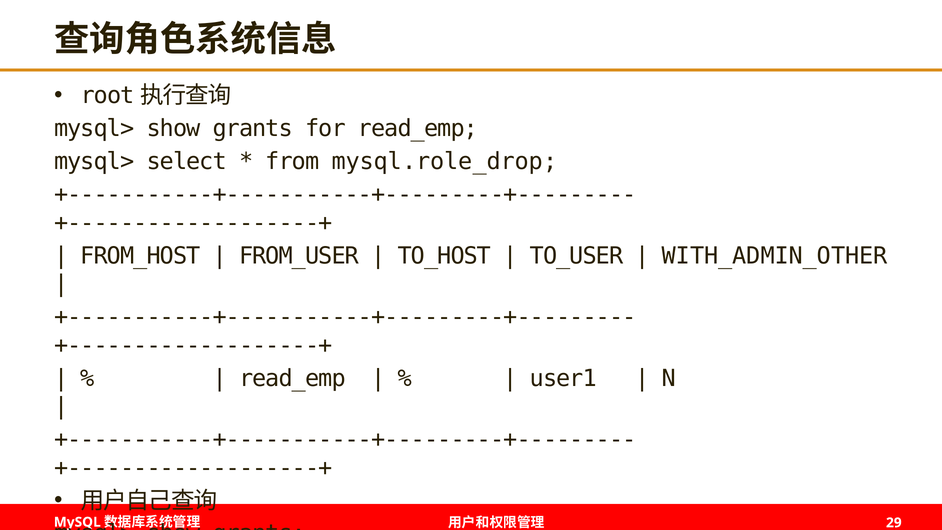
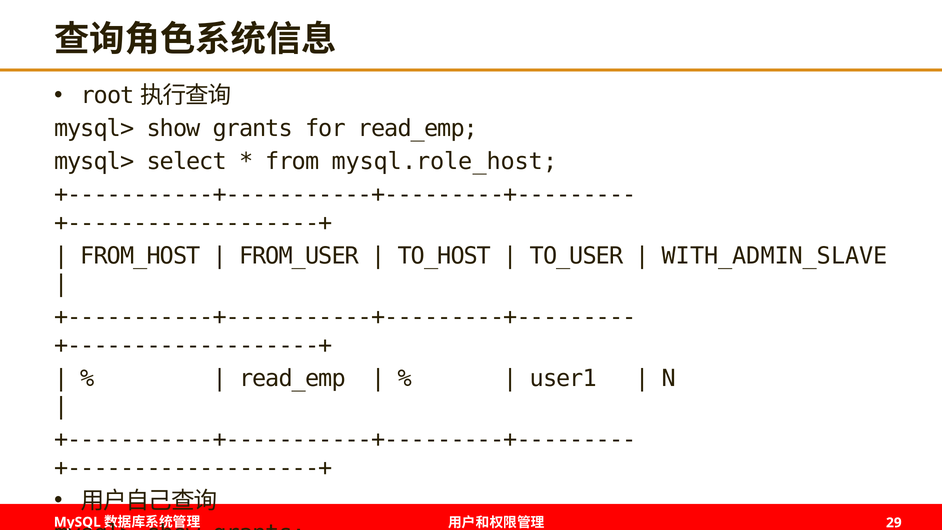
mysql.role_drop: mysql.role_drop -> mysql.role_host
WITH_ADMIN_OTHER: WITH_ADMIN_OTHER -> WITH_ADMIN_SLAVE
